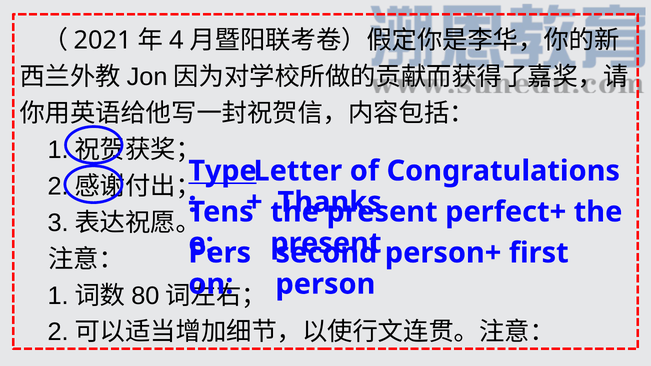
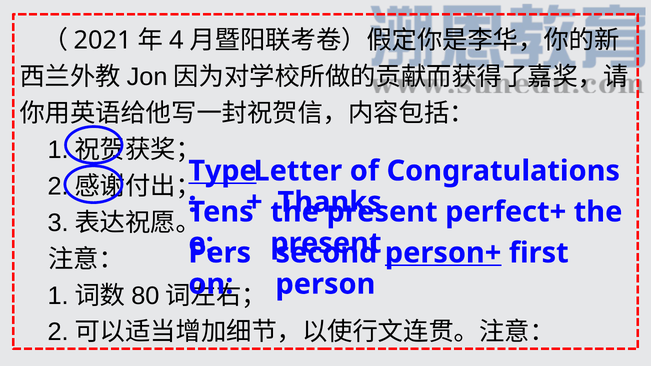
person+ underline: none -> present
